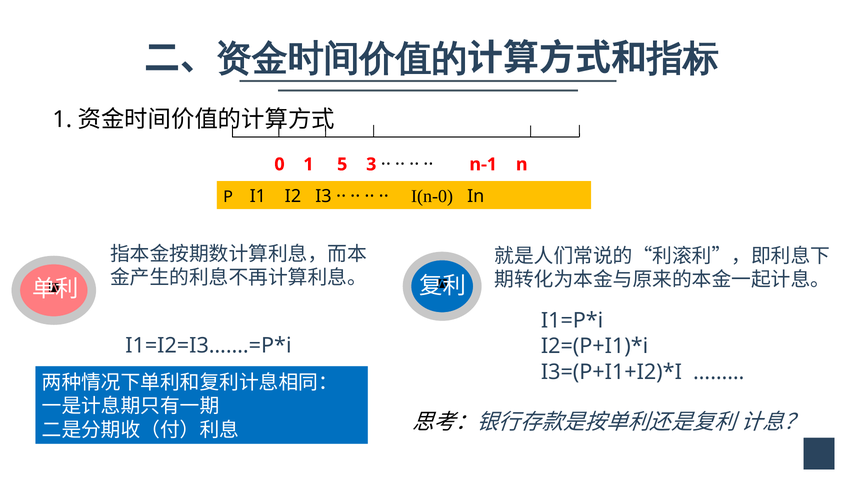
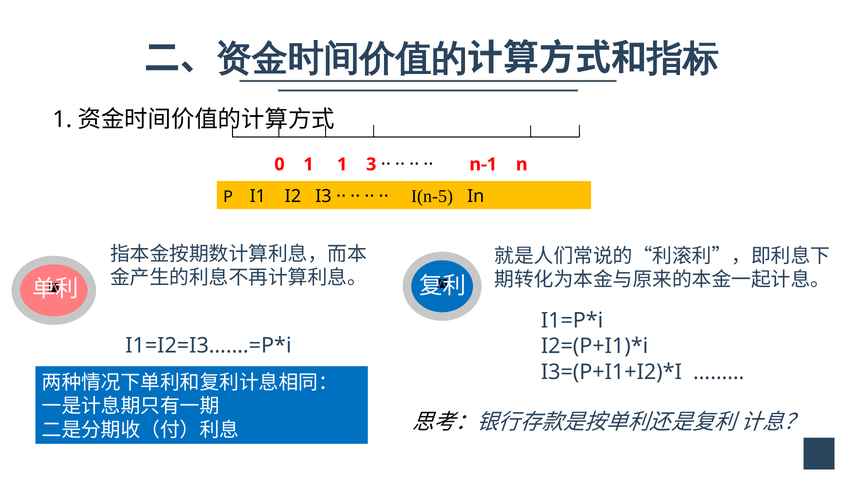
1 5: 5 -> 1
I(n-0: I(n-0 -> I(n-5
